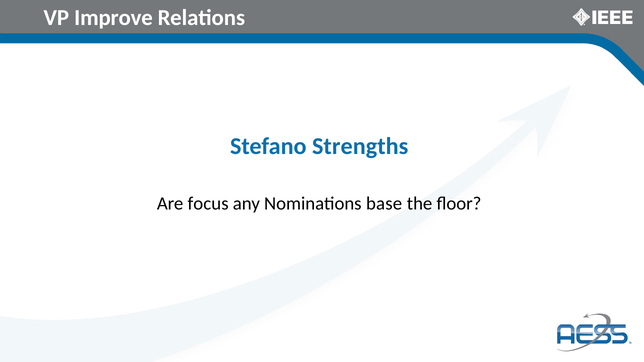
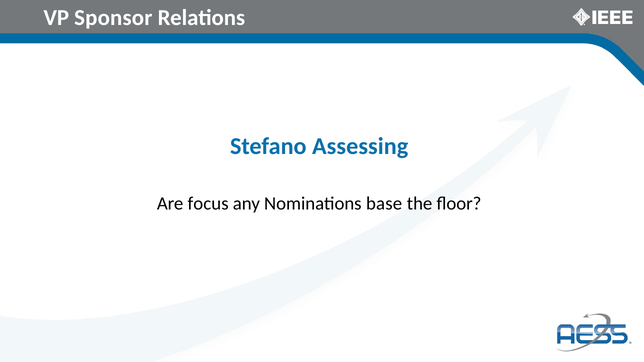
Improve: Improve -> Sponsor
Strengths: Strengths -> Assessing
